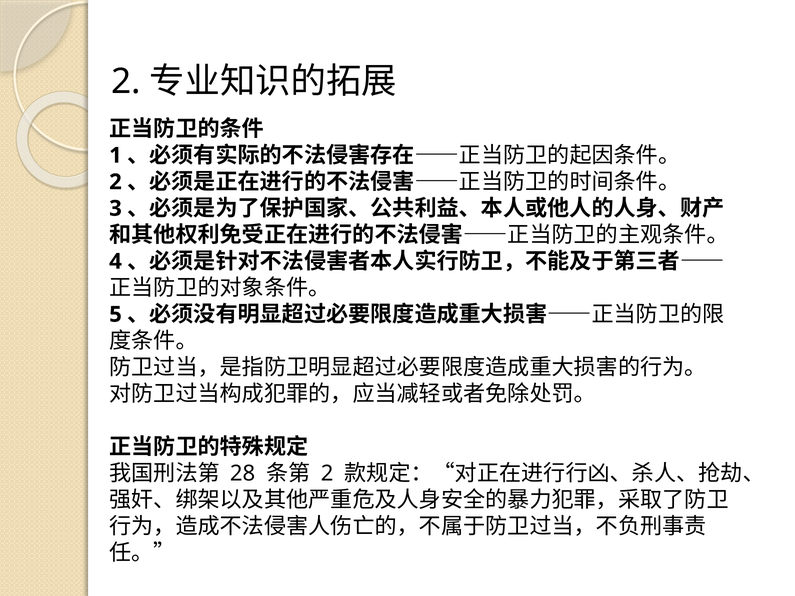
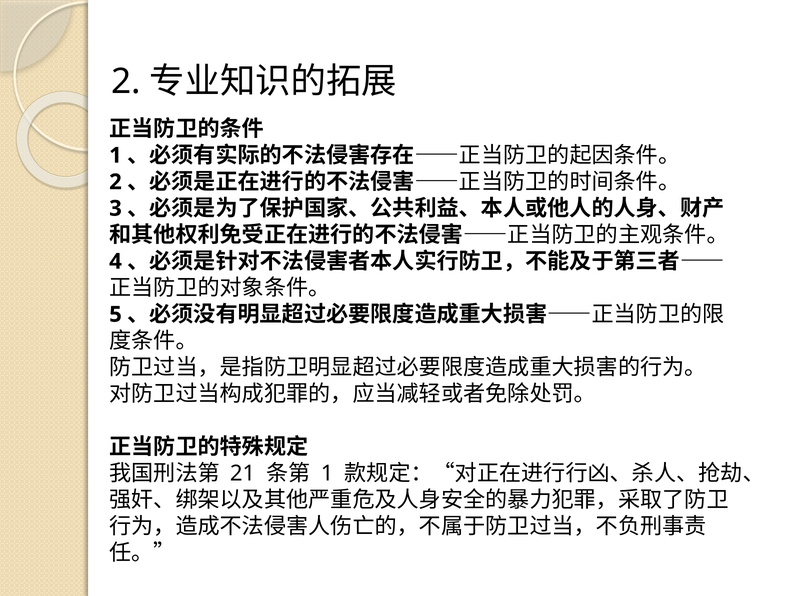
28: 28 -> 21
2 at (327, 474): 2 -> 1
